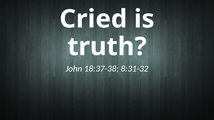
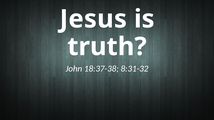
Cried: Cried -> Jesus
